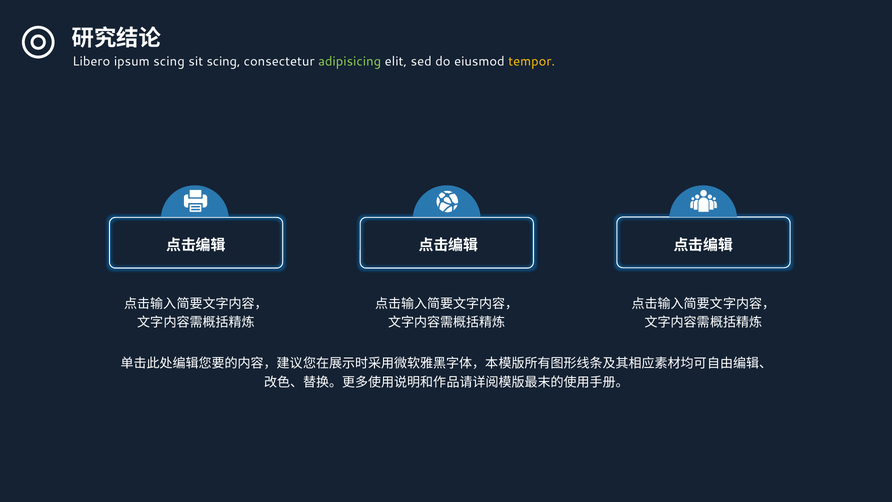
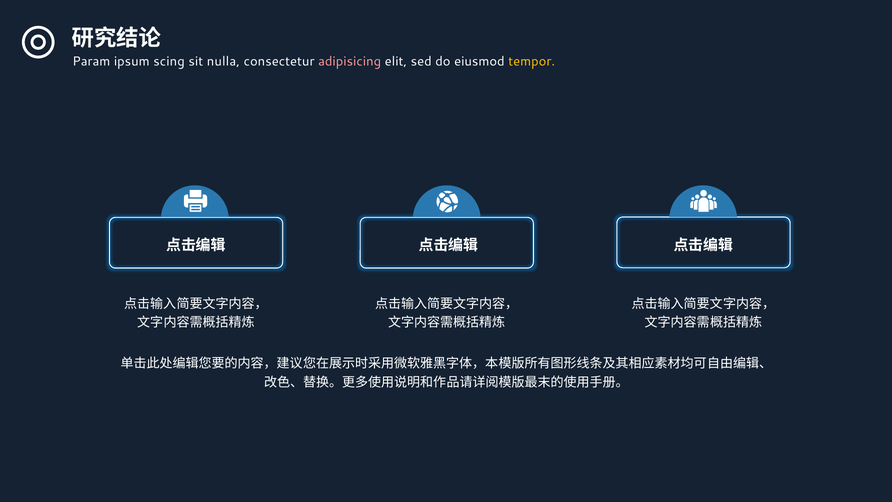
Libero: Libero -> Param
sit scing: scing -> nulla
adipisicing colour: light green -> pink
